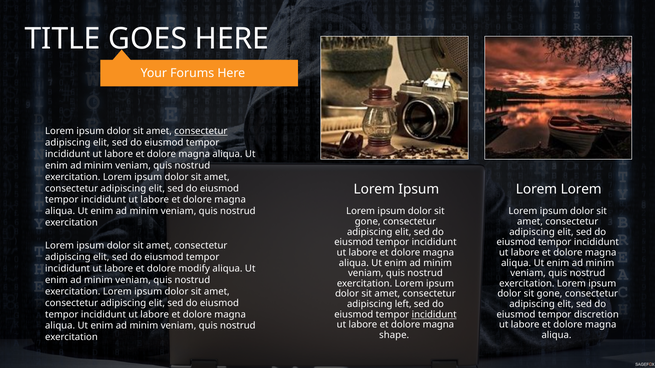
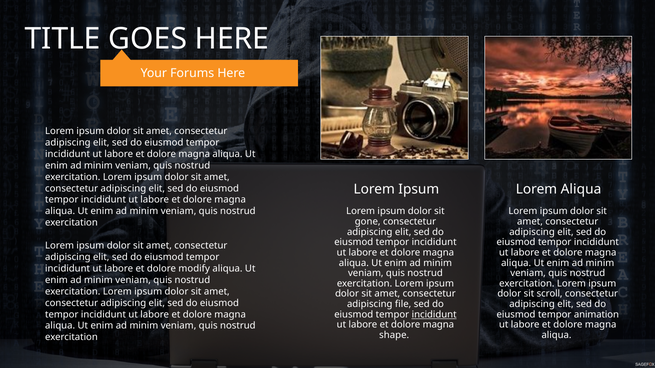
consectetur at (201, 131) underline: present -> none
Lorem Lorem: Lorem -> Aliqua
gone at (550, 294): gone -> scroll
left: left -> file
discretion: discretion -> animation
